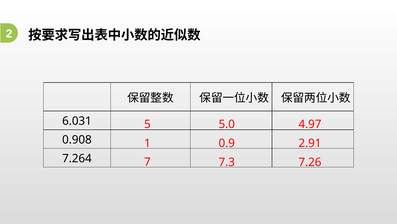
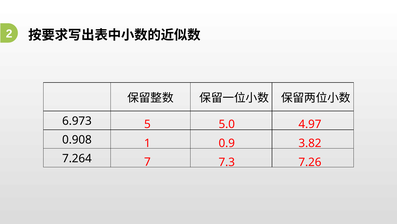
6.031: 6.031 -> 6.973
2.91: 2.91 -> 3.82
